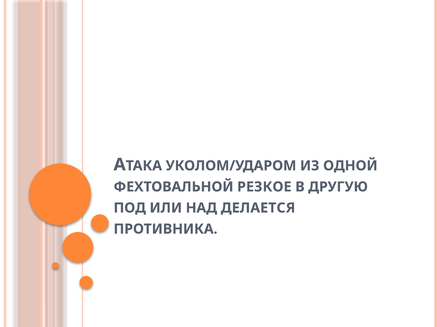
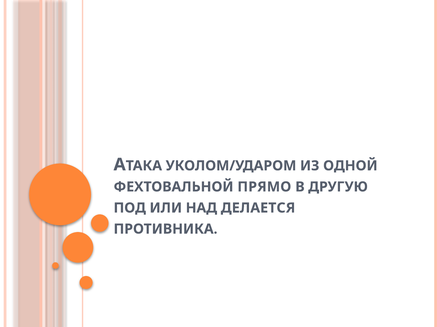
РЕЗКОЕ: РЕЗКОЕ -> ПРЯМО
